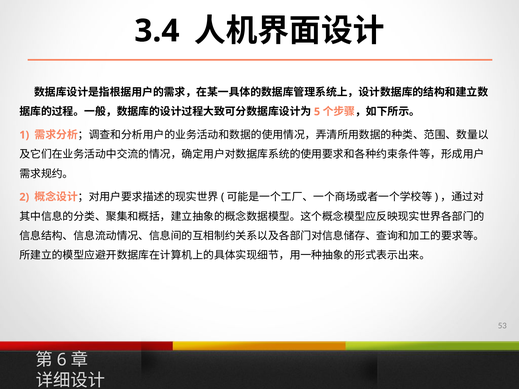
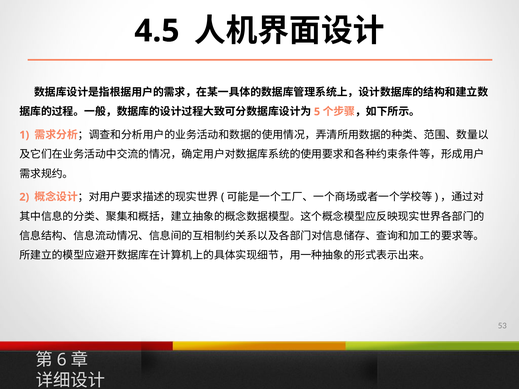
3.4: 3.4 -> 4.5
